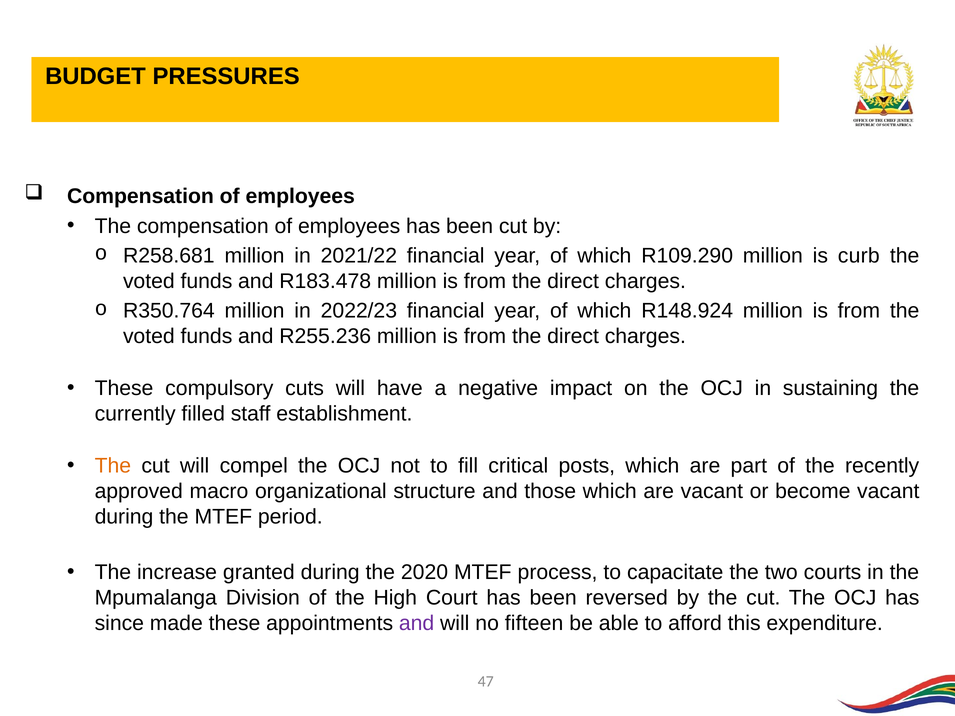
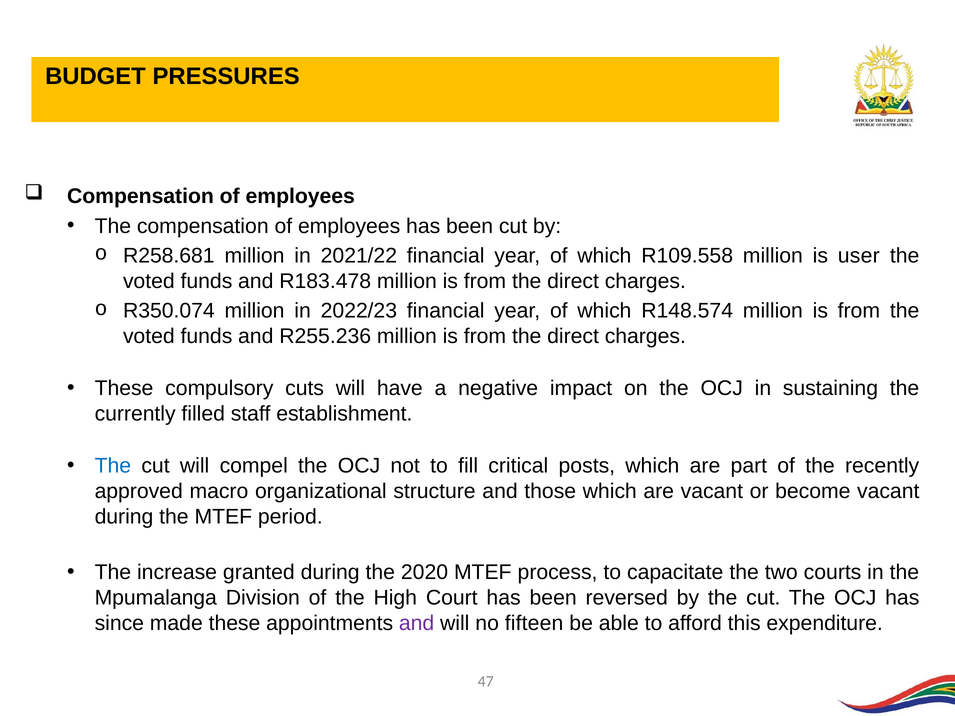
R109.290: R109.290 -> R109.558
curb: curb -> user
R350.764: R350.764 -> R350.074
R148.924: R148.924 -> R148.574
The at (113, 466) colour: orange -> blue
